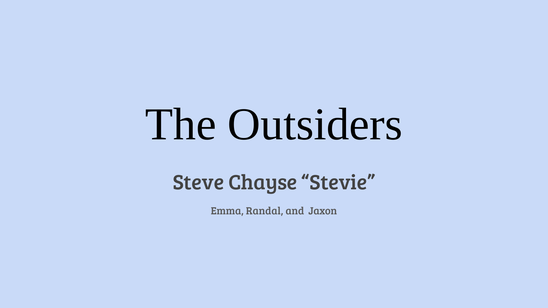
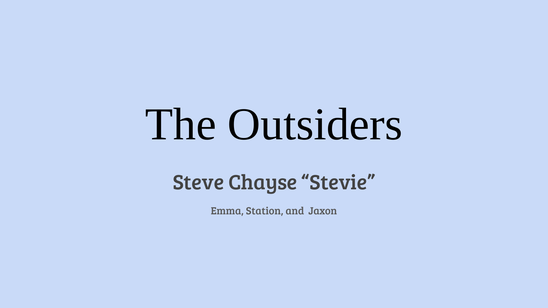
Randal: Randal -> Station
